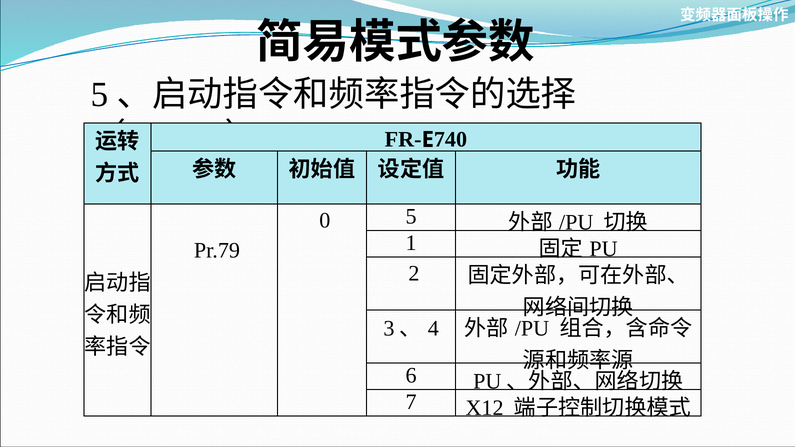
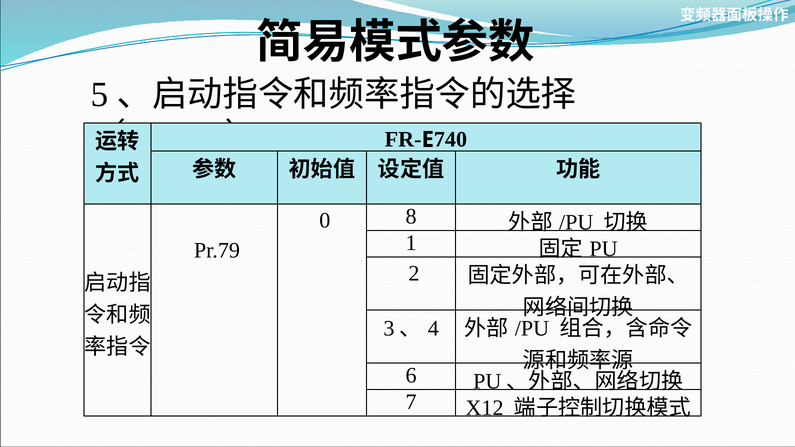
0 5: 5 -> 8
